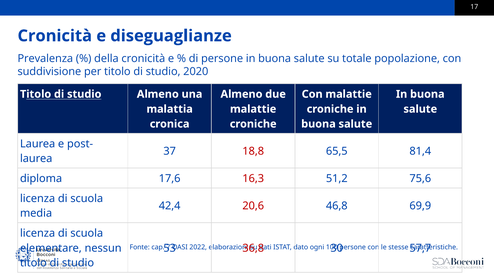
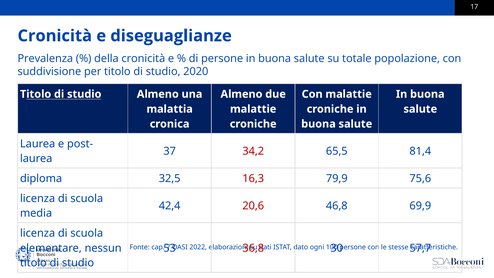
18,8: 18,8 -> 34,2
17,6: 17,6 -> 32,5
51,2: 51,2 -> 79,9
